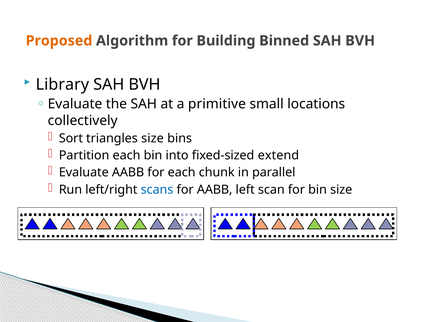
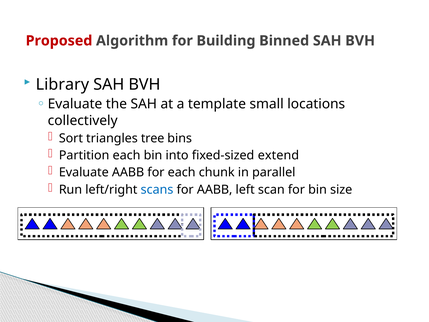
Proposed colour: orange -> red
primitive: primitive -> template
triangles size: size -> tree
